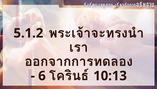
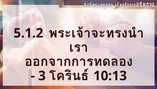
6: 6 -> 3
